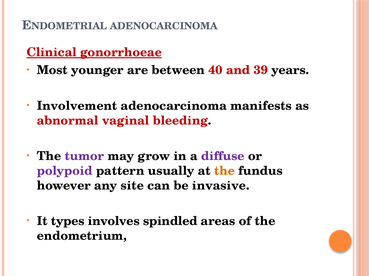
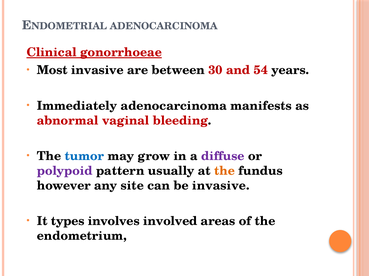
Most younger: younger -> invasive
40: 40 -> 30
39: 39 -> 54
Involvement: Involvement -> Immediately
tumor colour: purple -> blue
spindled: spindled -> involved
